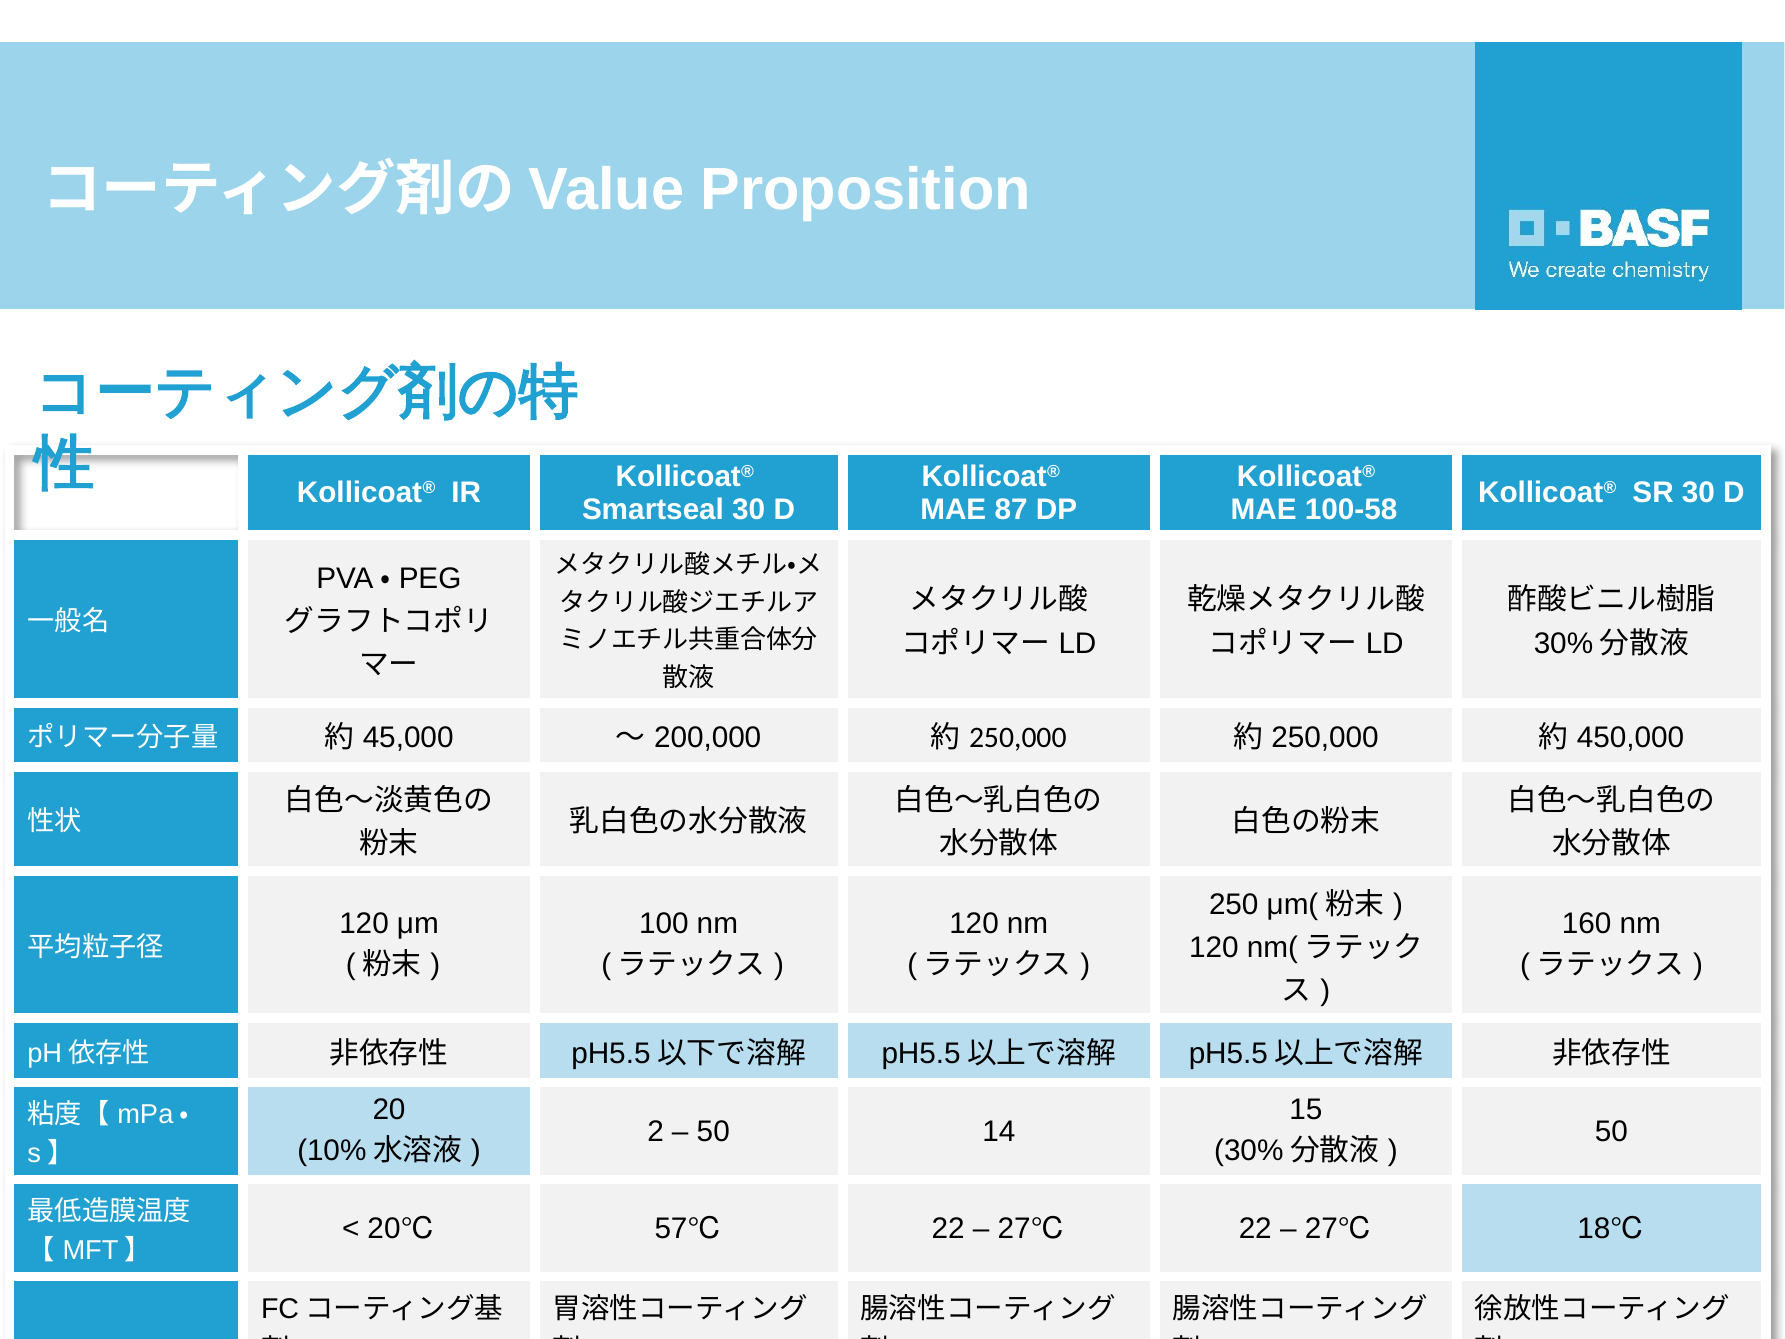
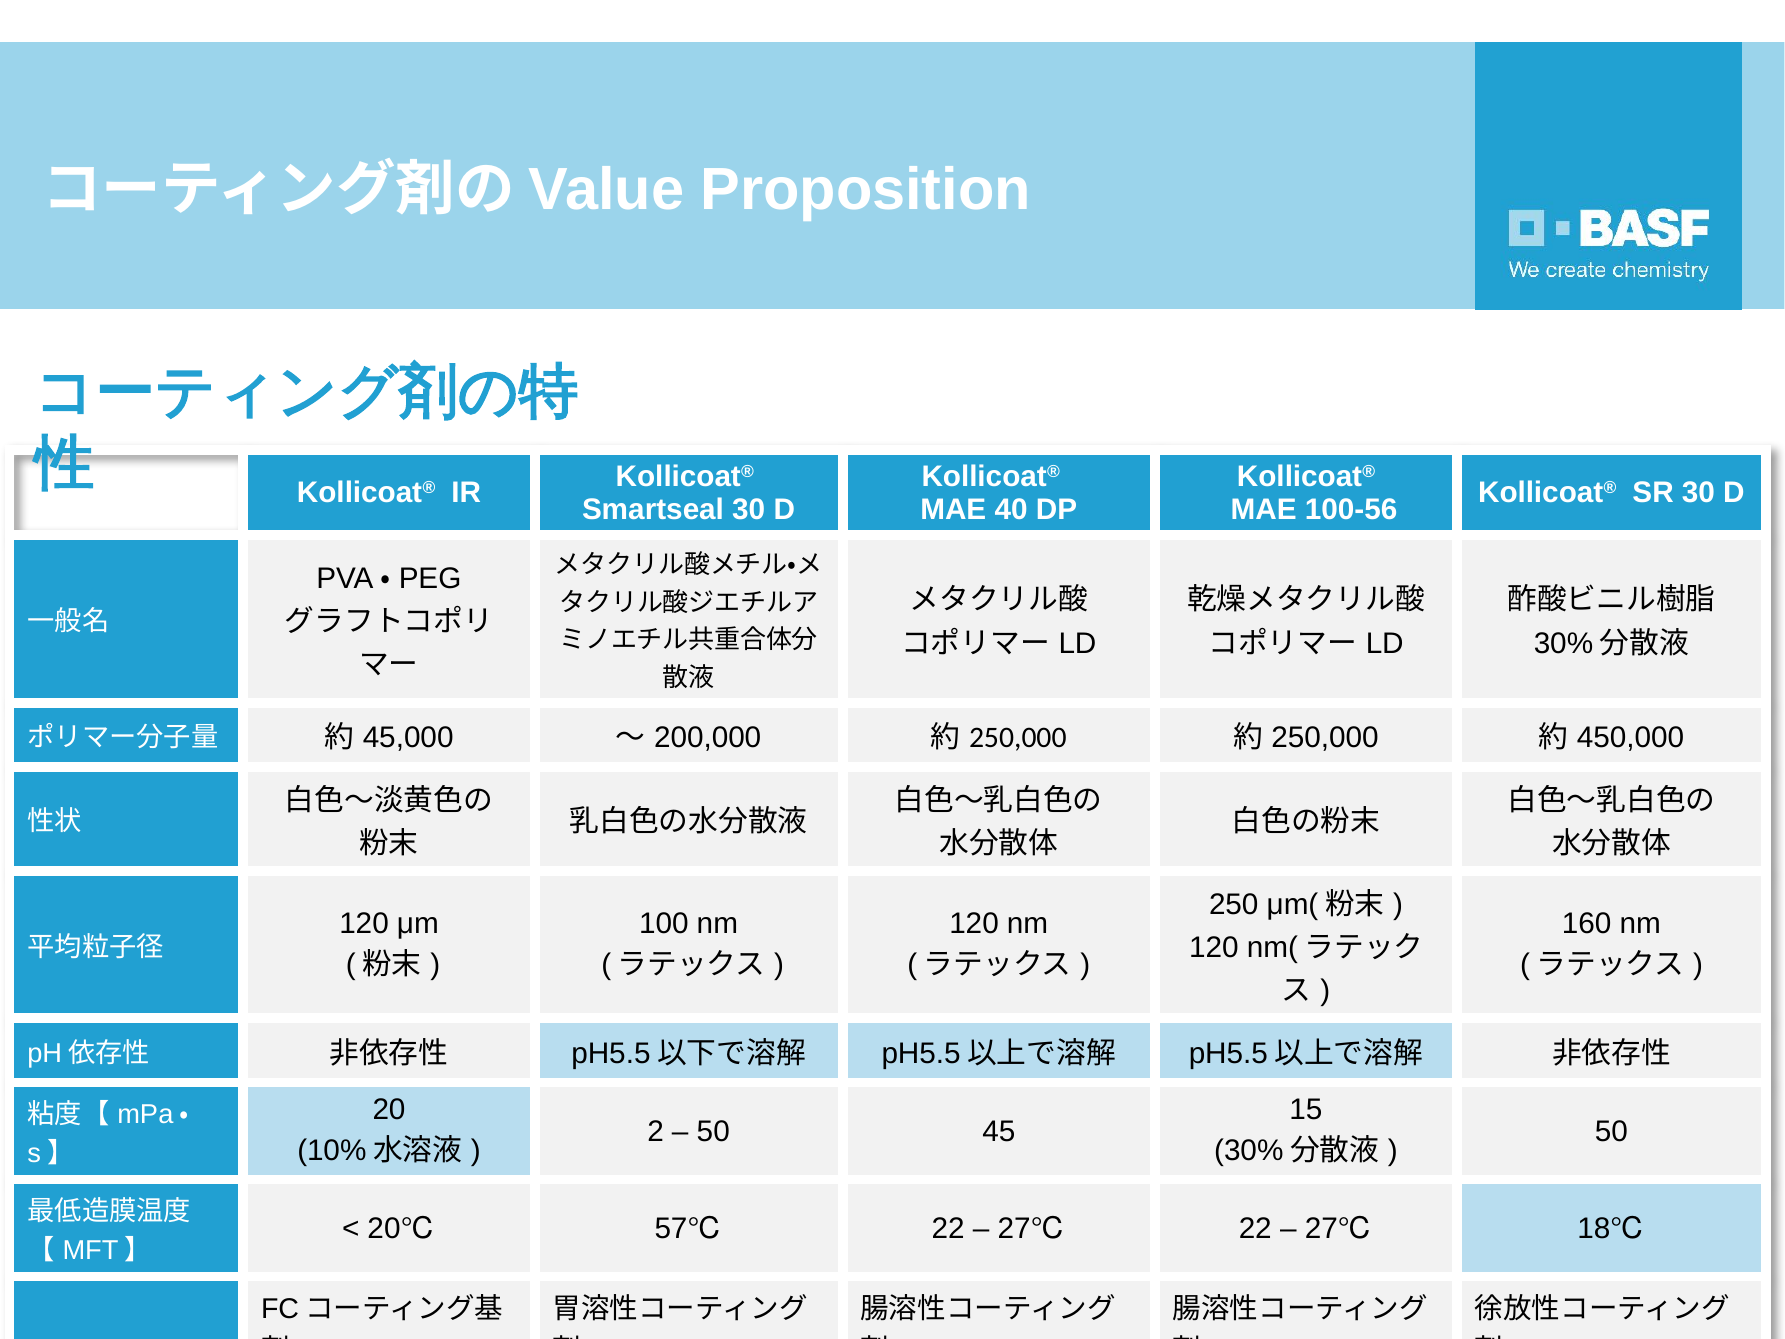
87: 87 -> 40
100-58: 100-58 -> 100-56
14: 14 -> 45
